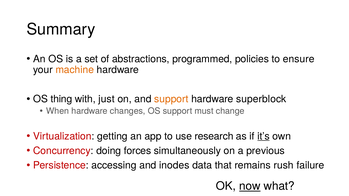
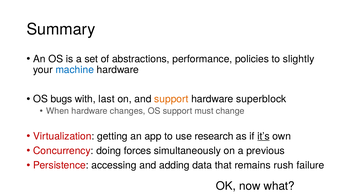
programmed: programmed -> performance
ensure: ensure -> slightly
machine colour: orange -> blue
thing: thing -> bugs
just: just -> last
inodes: inodes -> adding
now underline: present -> none
